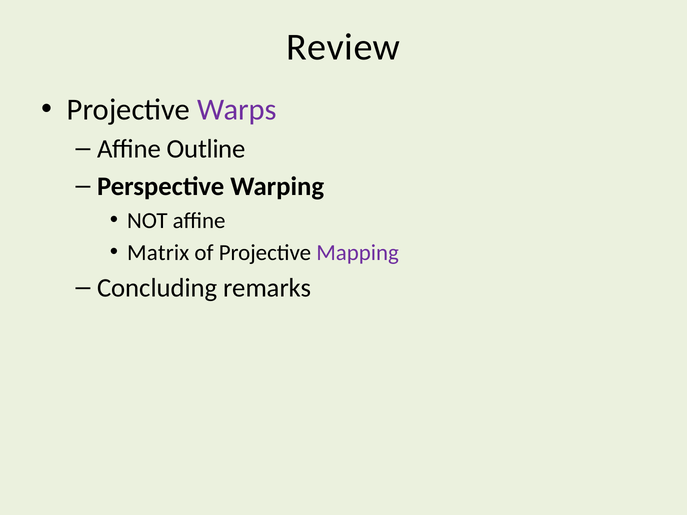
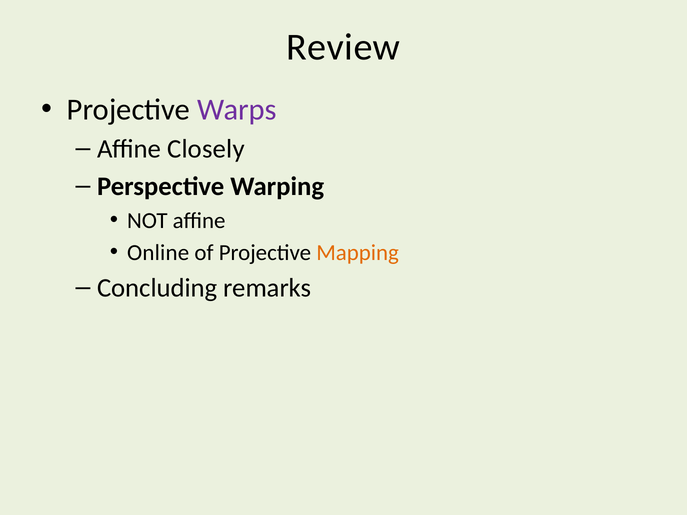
Outline: Outline -> Closely
Matrix: Matrix -> Online
Mapping colour: purple -> orange
